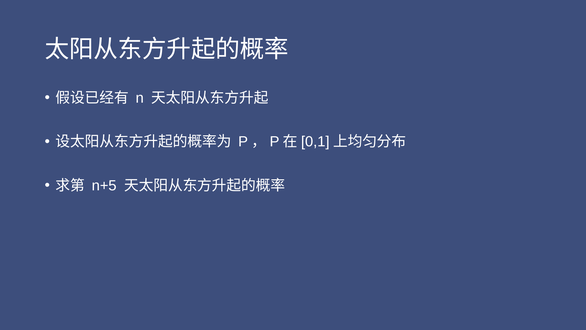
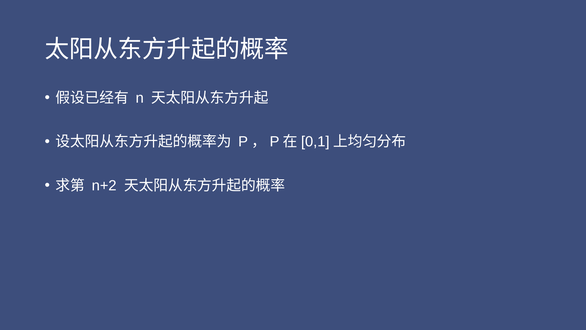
n+5: n+5 -> n+2
